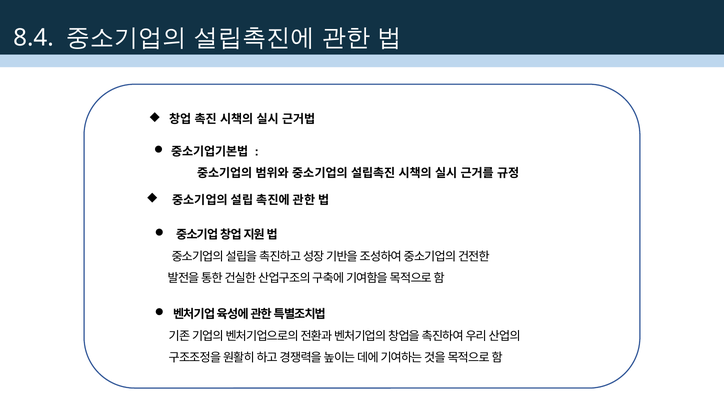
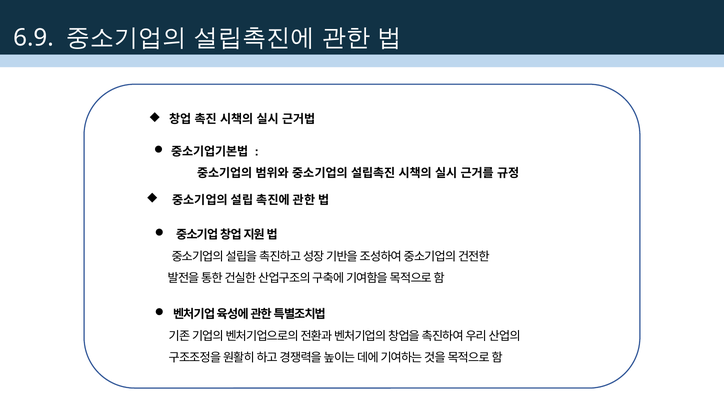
8.4: 8.4 -> 6.9
